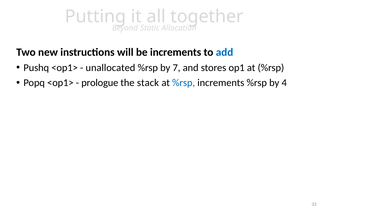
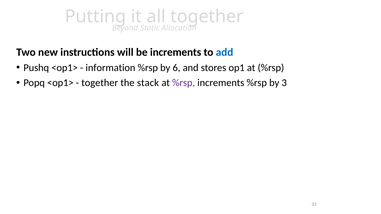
unallocated: unallocated -> information
7: 7 -> 6
prologue at (100, 83): prologue -> together
%rsp at (184, 83) colour: blue -> purple
4: 4 -> 3
